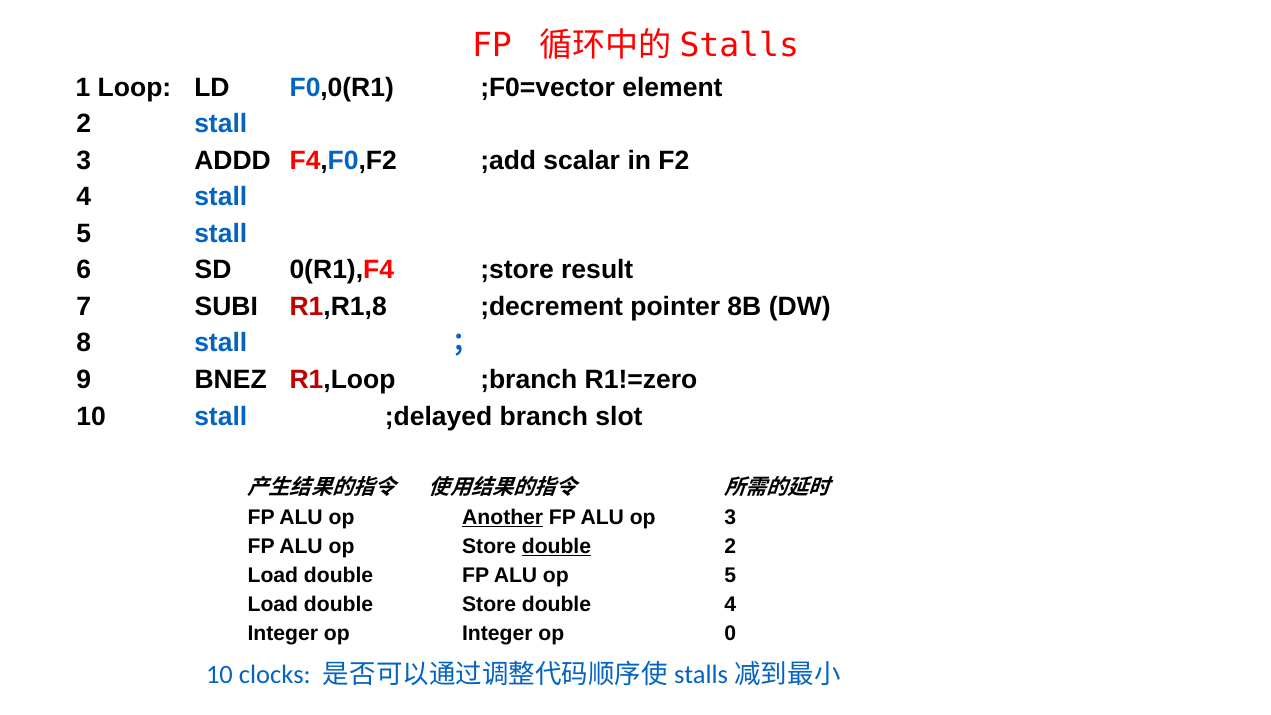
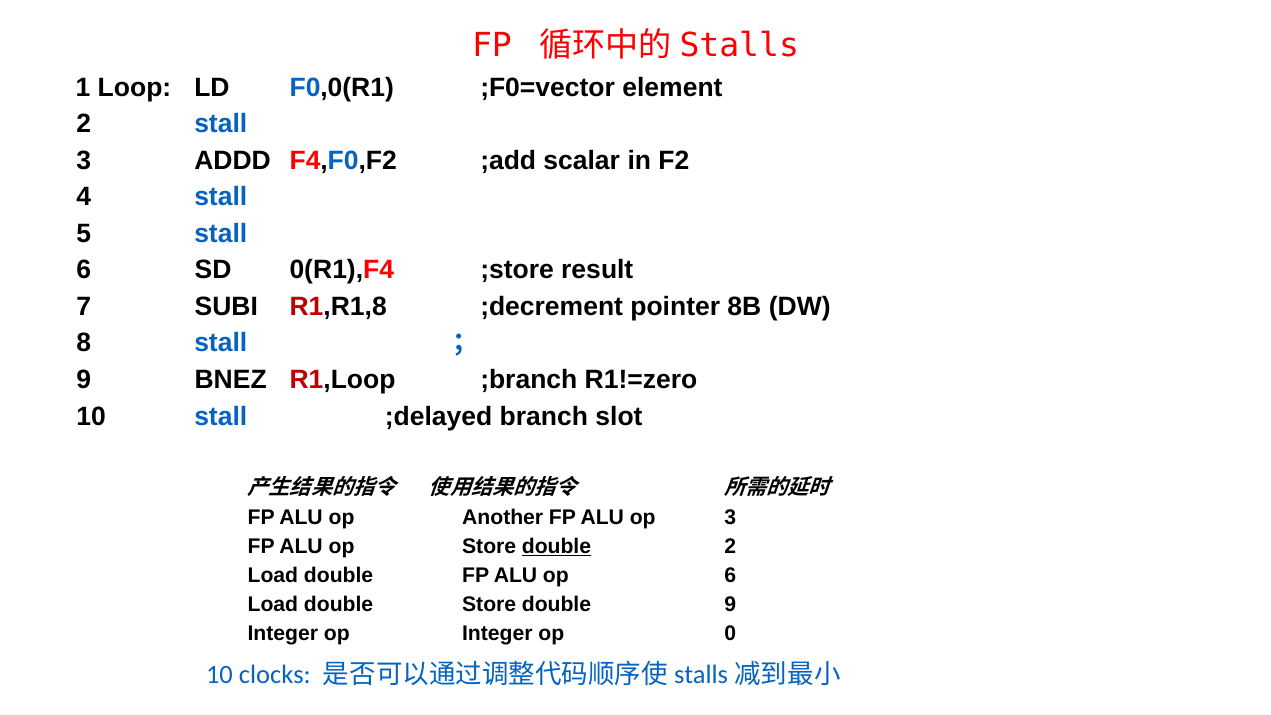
Another underline: present -> none
op 5: 5 -> 6
double 4: 4 -> 9
